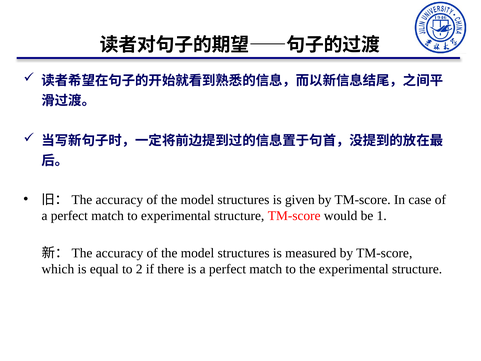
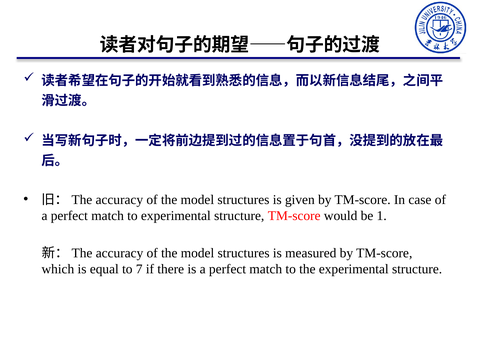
2: 2 -> 7
